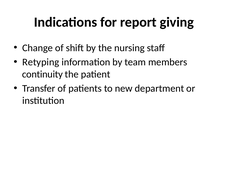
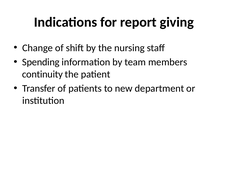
Retyping: Retyping -> Spending
